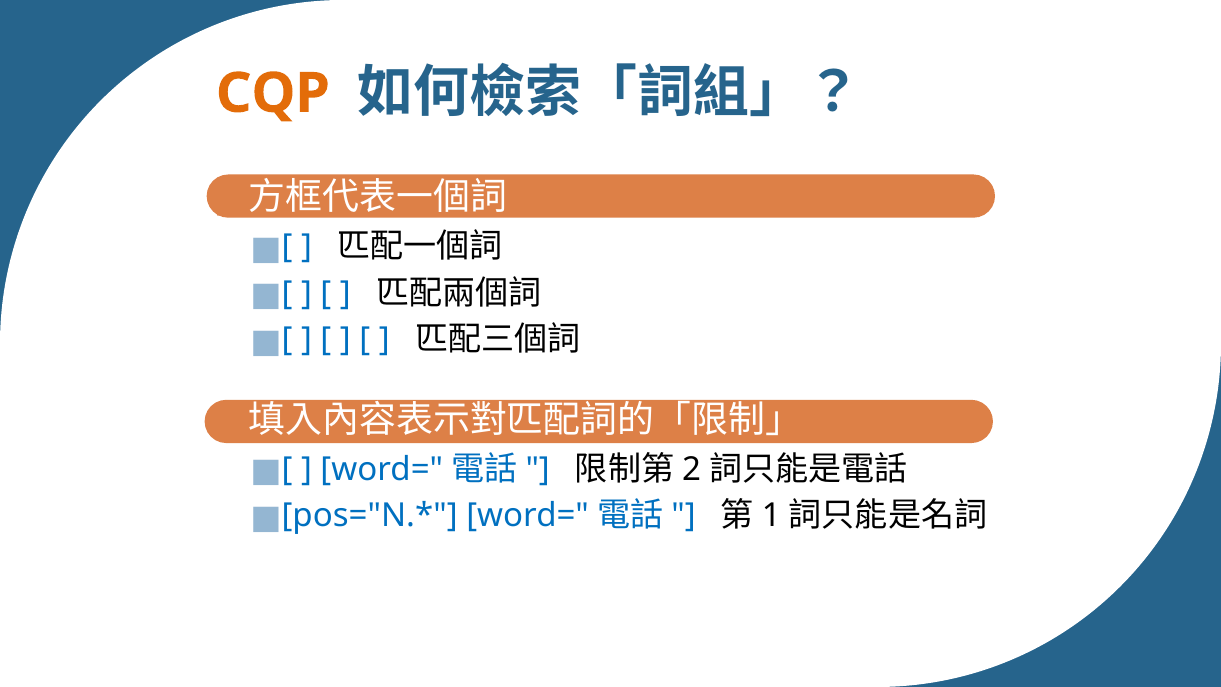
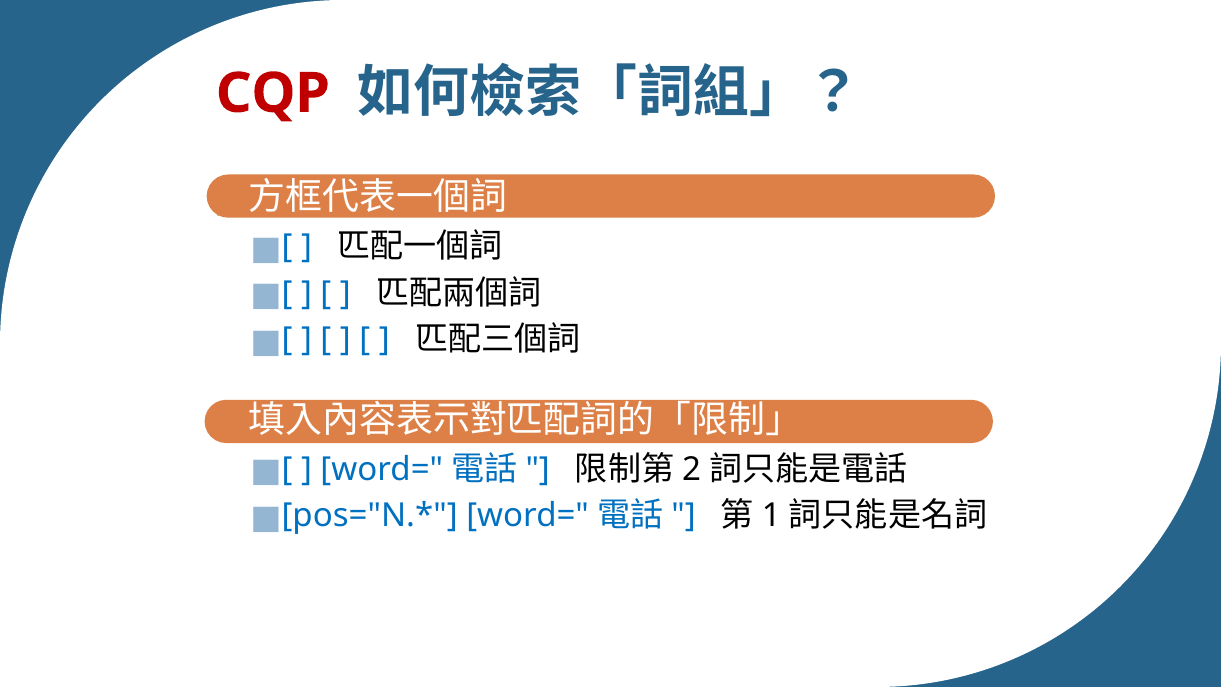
CQP colour: orange -> red
